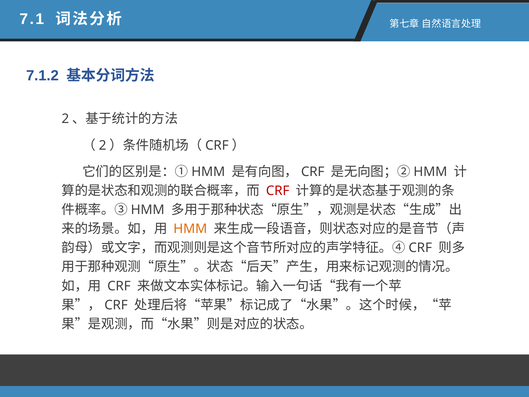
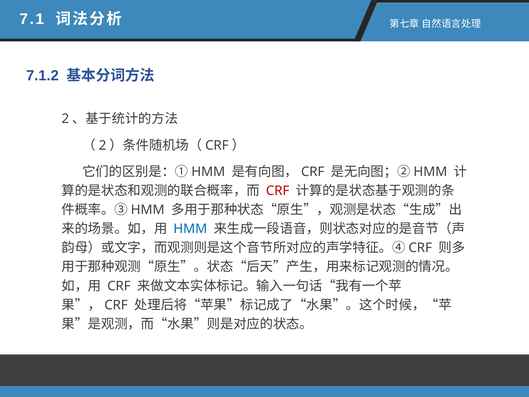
HMM colour: orange -> blue
